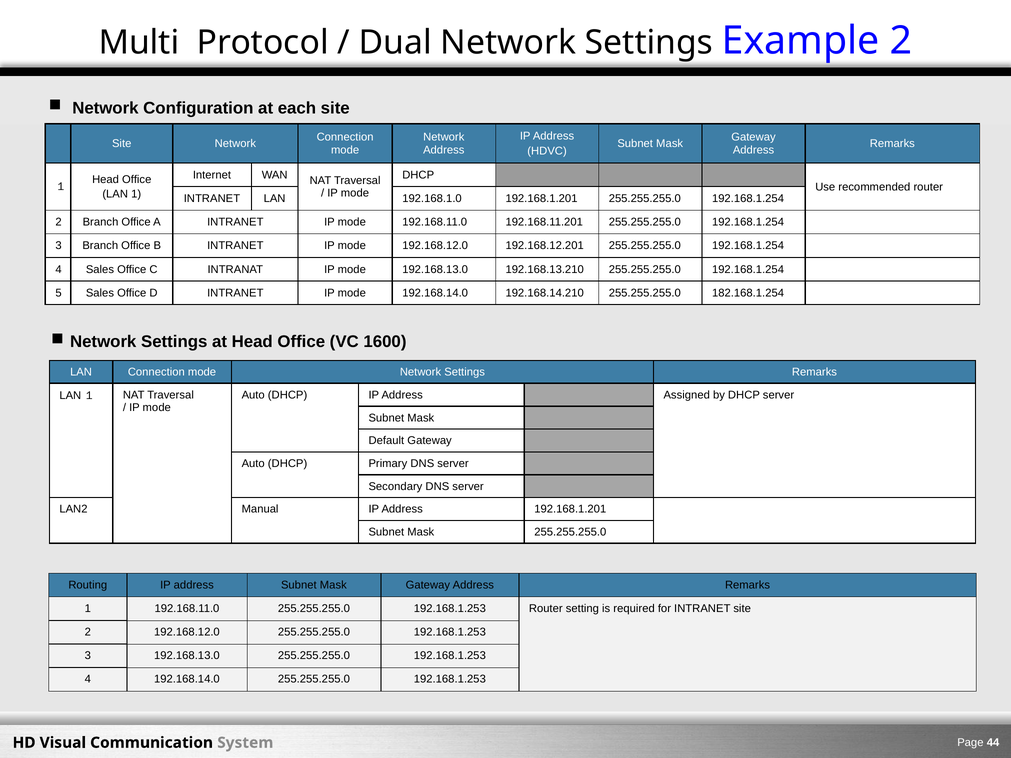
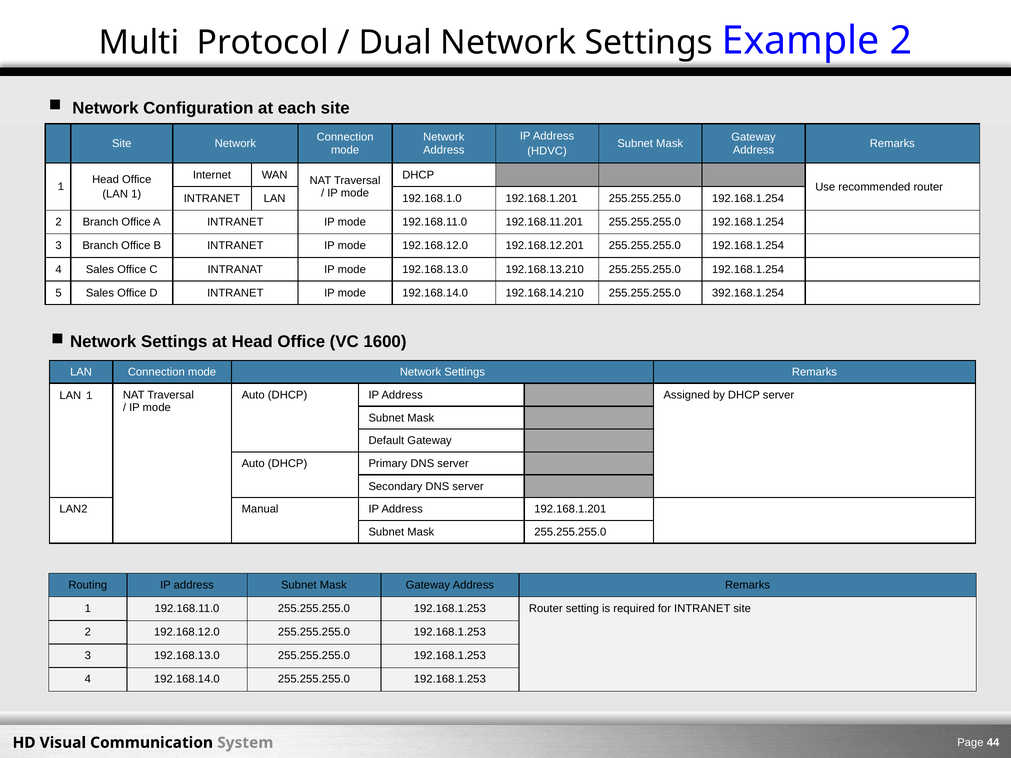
182.168.1.254: 182.168.1.254 -> 392.168.1.254
